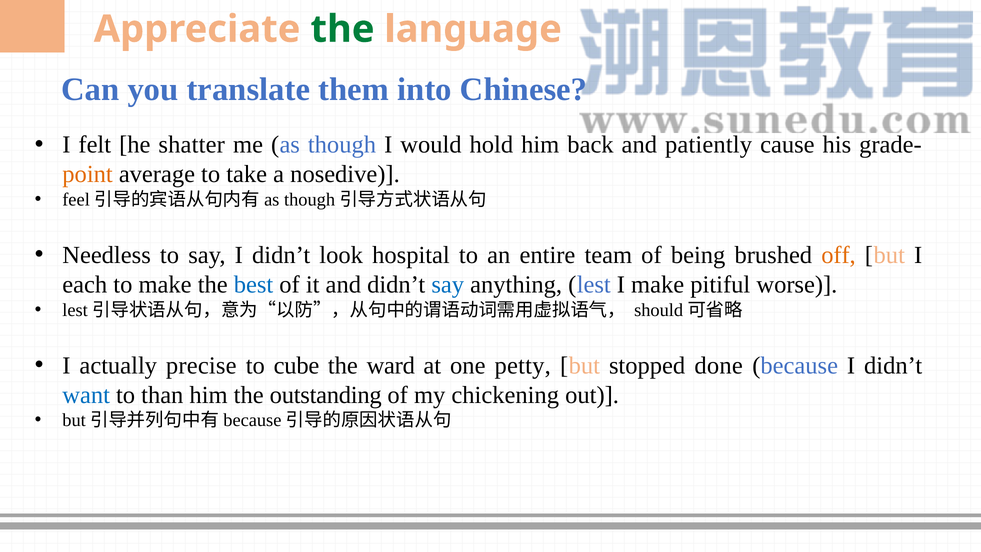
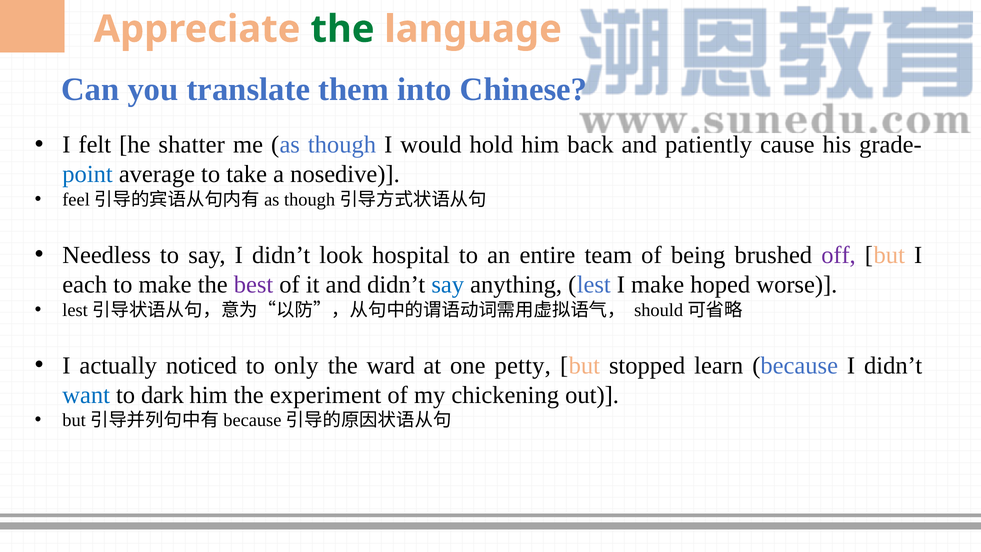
point colour: orange -> blue
off colour: orange -> purple
best colour: blue -> purple
pitiful: pitiful -> hoped
precise: precise -> noticed
cube: cube -> only
done: done -> learn
than: than -> dark
outstanding: outstanding -> experiment
